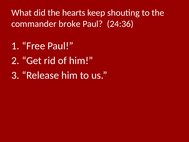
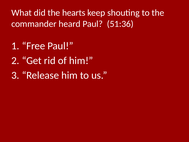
broke: broke -> heard
24:36: 24:36 -> 51:36
